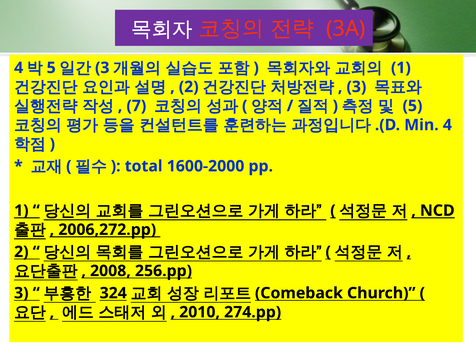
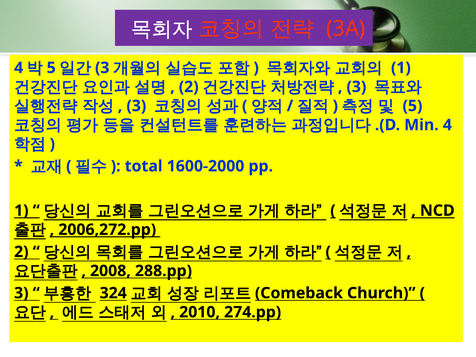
7 at (136, 106): 7 -> 3
256.pp: 256.pp -> 288.pp
